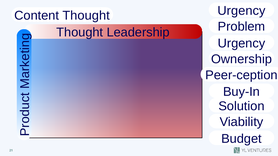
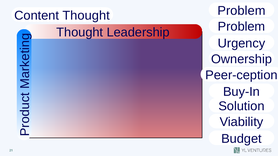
Urgency at (241, 11): Urgency -> Problem
